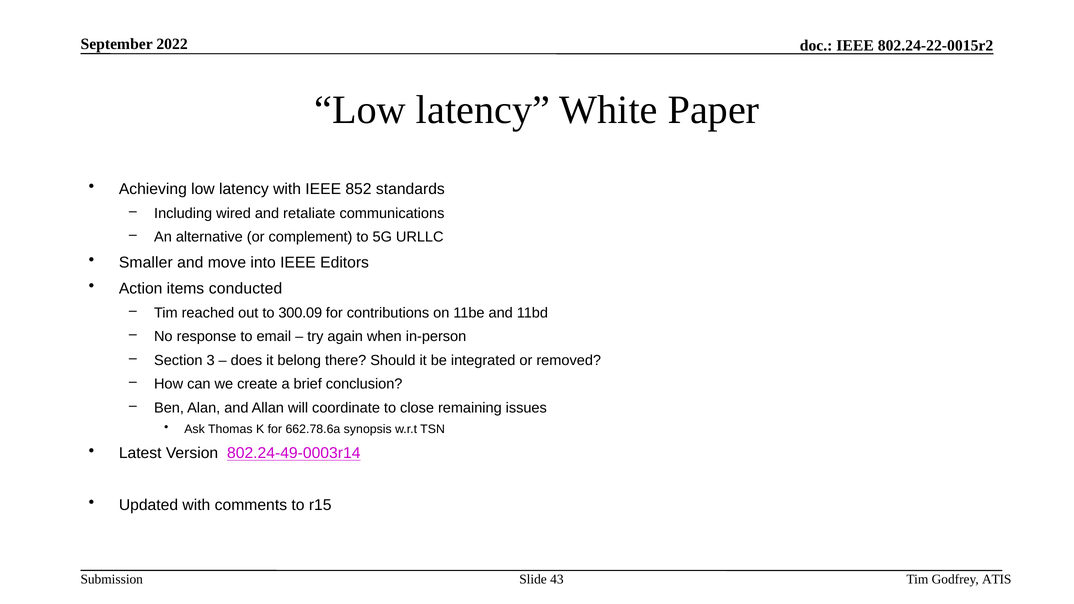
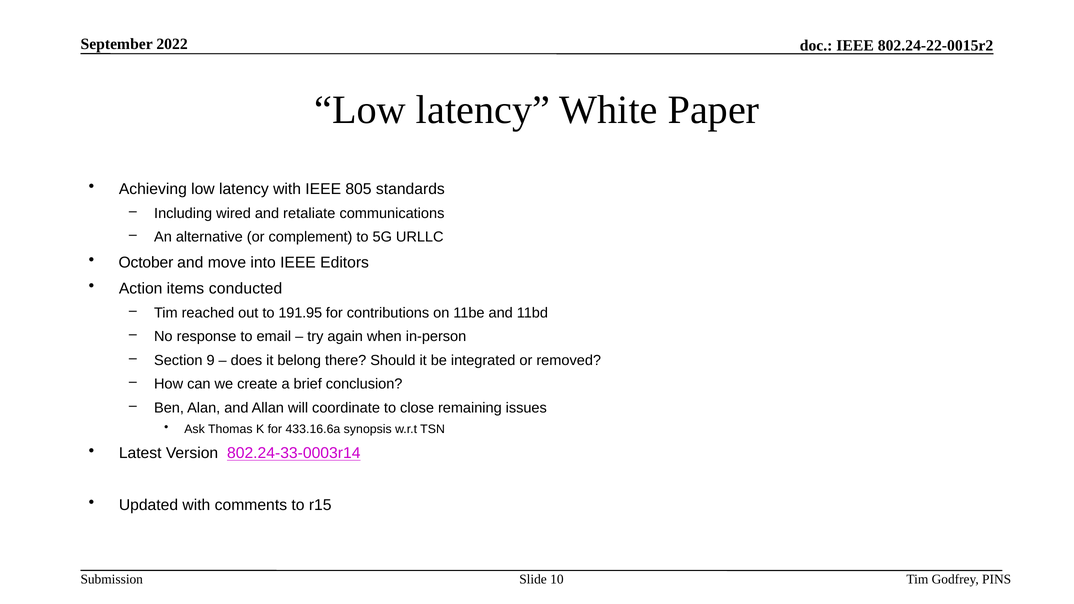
852: 852 -> 805
Smaller: Smaller -> October
300.09: 300.09 -> 191.95
3: 3 -> 9
662.78.6a: 662.78.6a -> 433.16.6a
802.24-49-0003r14: 802.24-49-0003r14 -> 802.24-33-0003r14
43: 43 -> 10
ATIS: ATIS -> PINS
